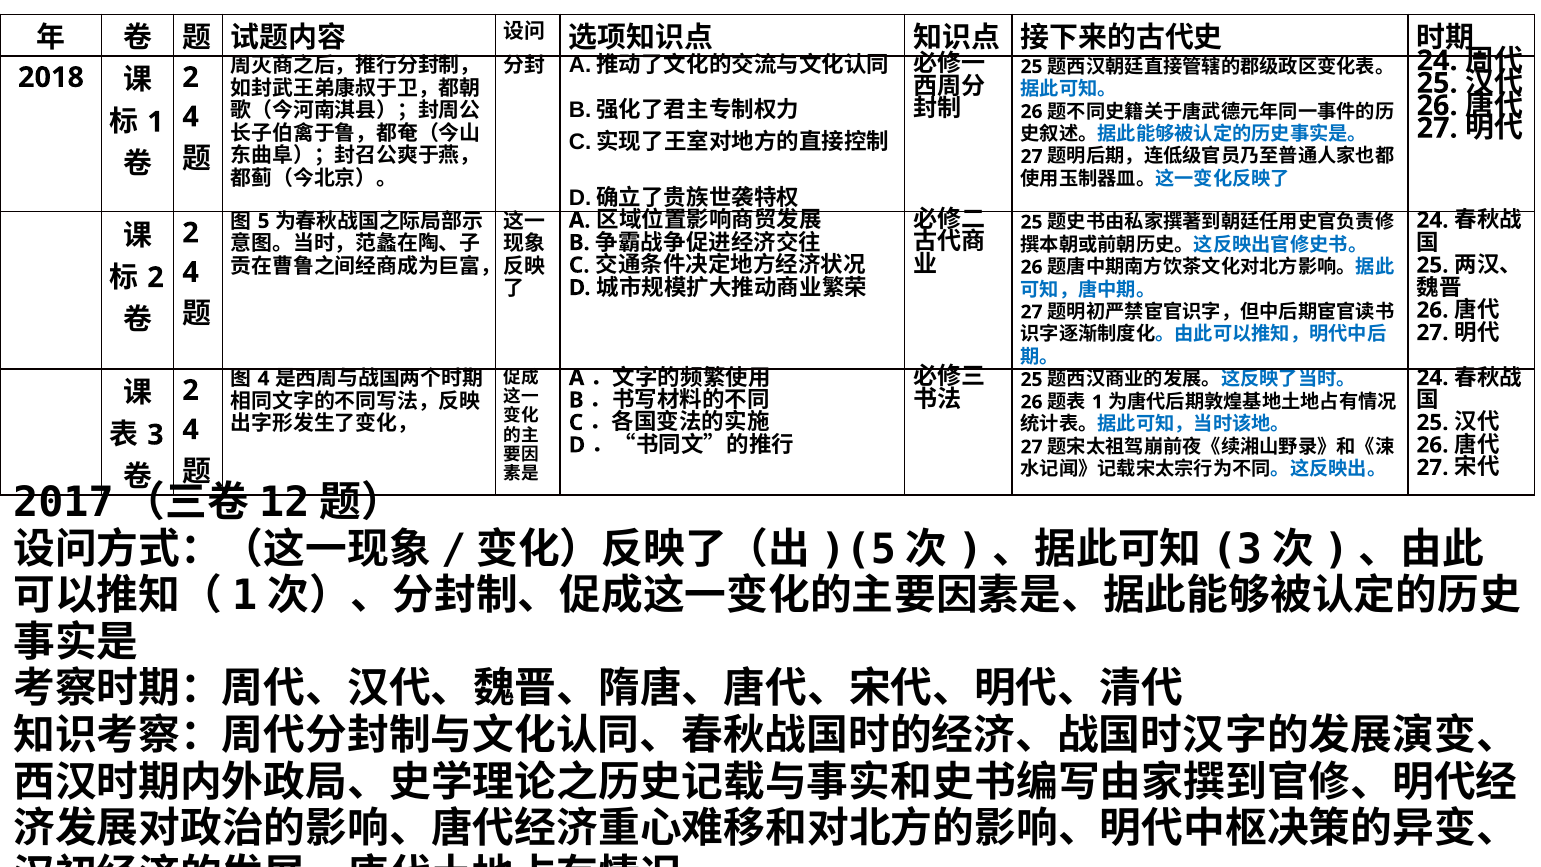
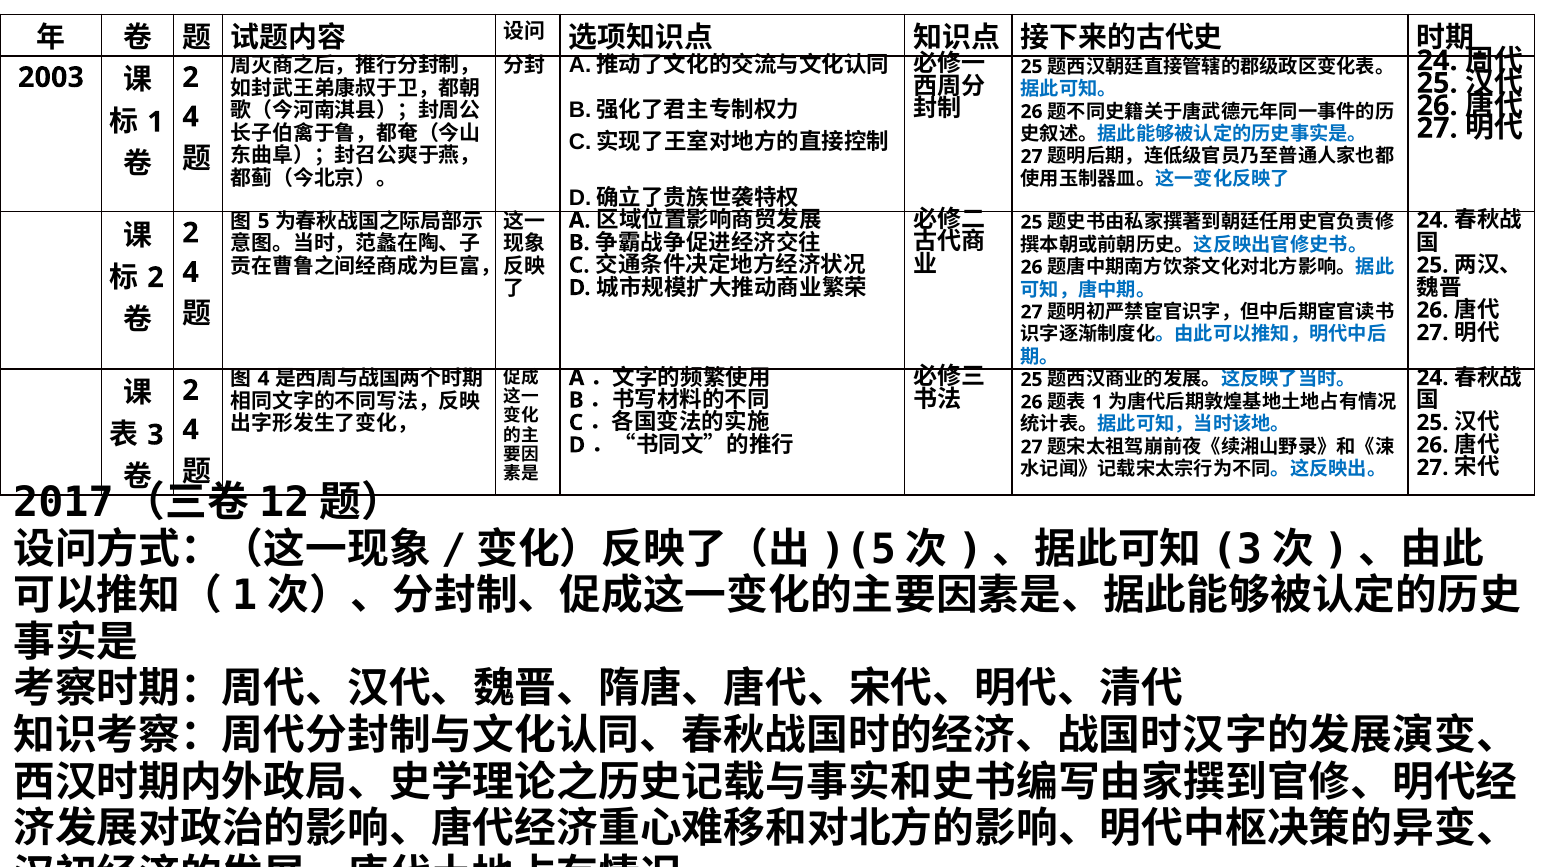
2018: 2018 -> 2003
